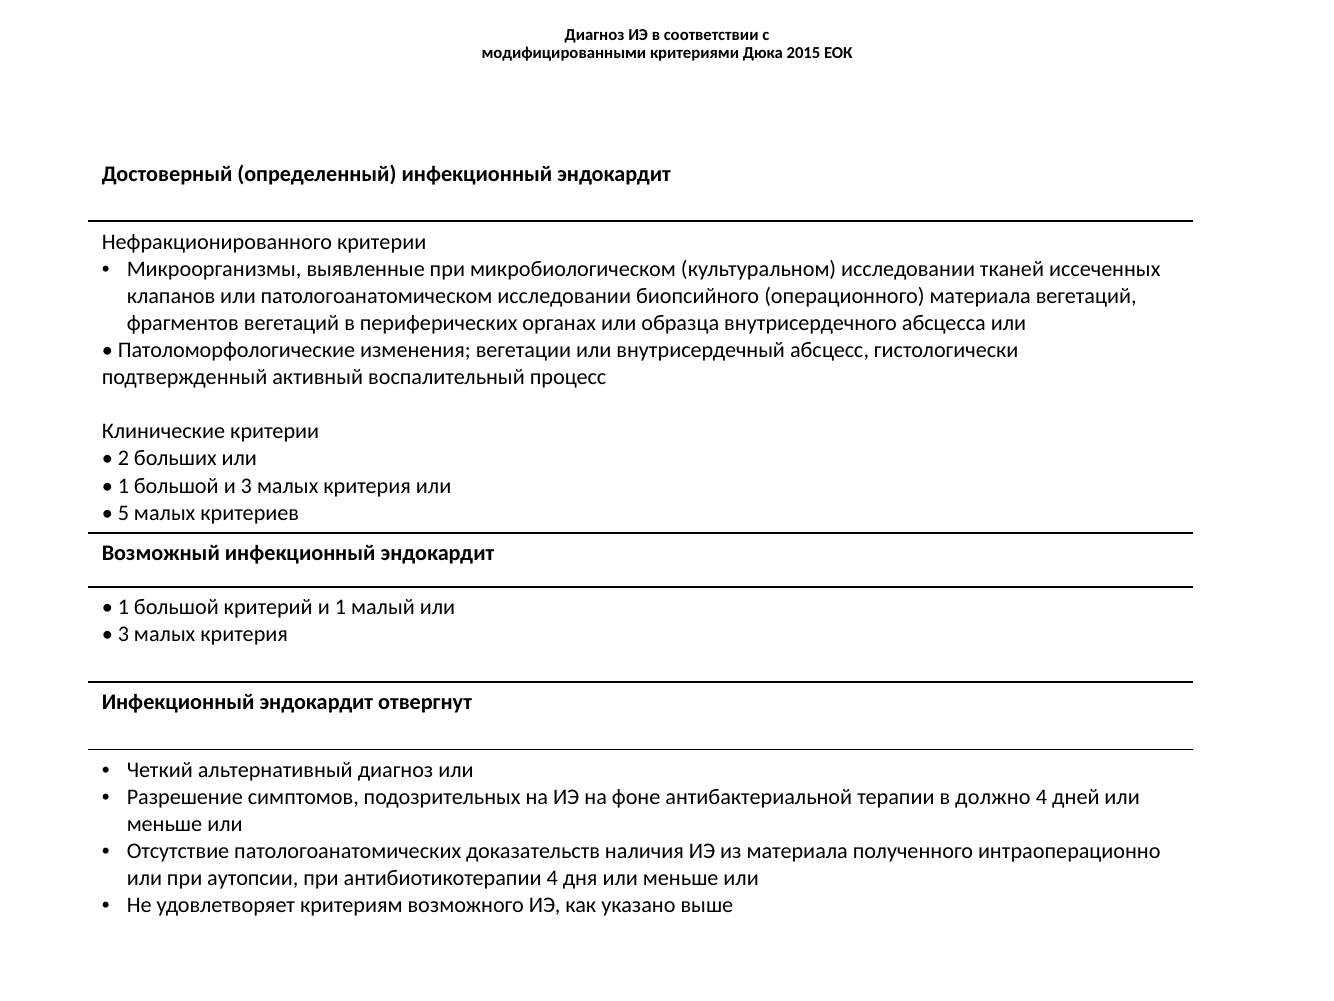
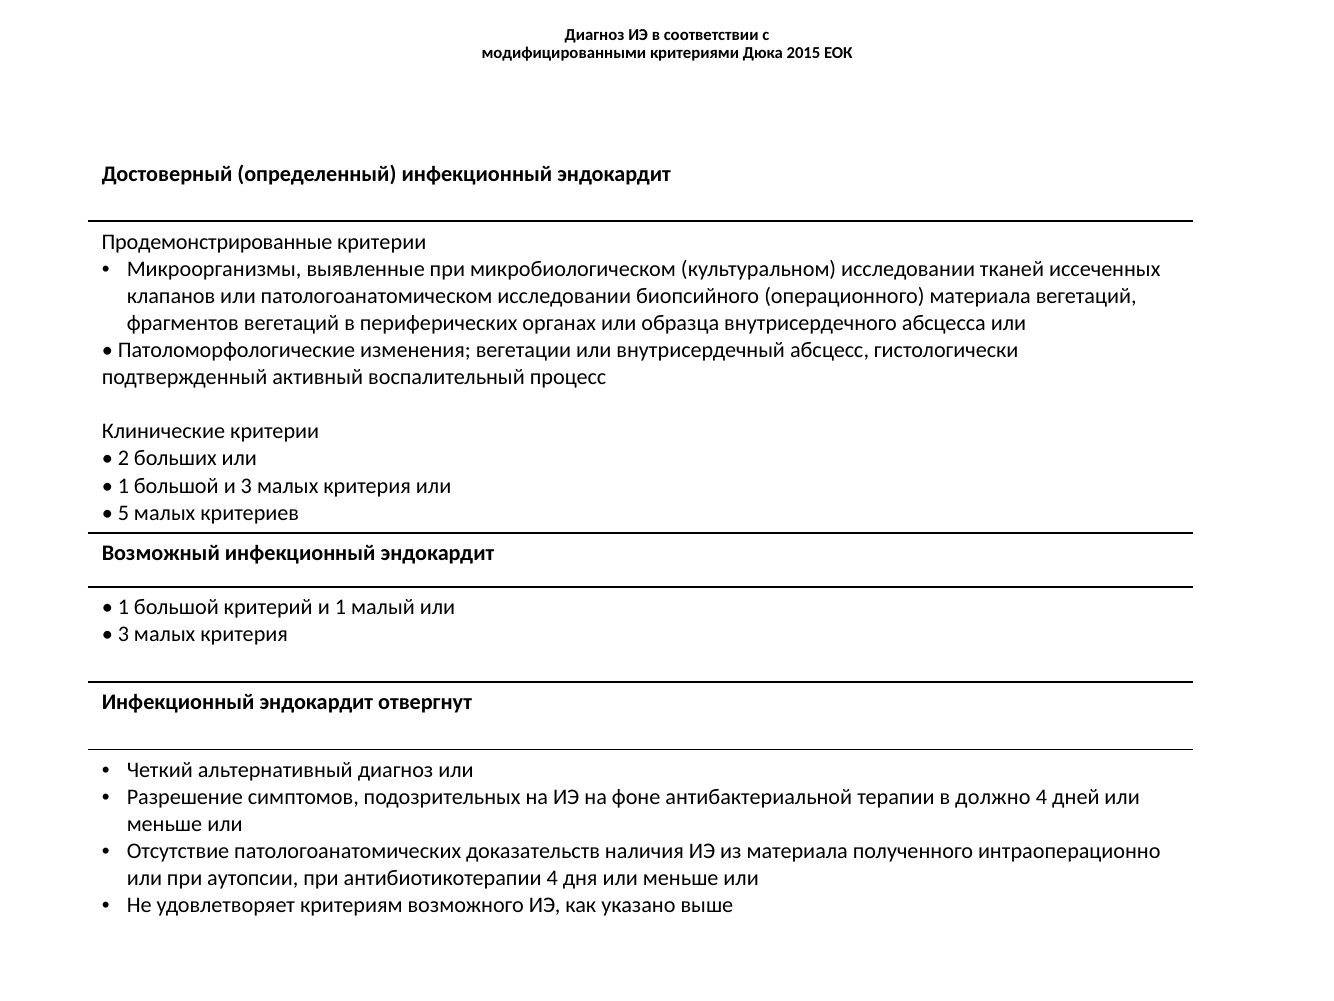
Нефракционированного: Нефракционированного -> Продемонстрированные
